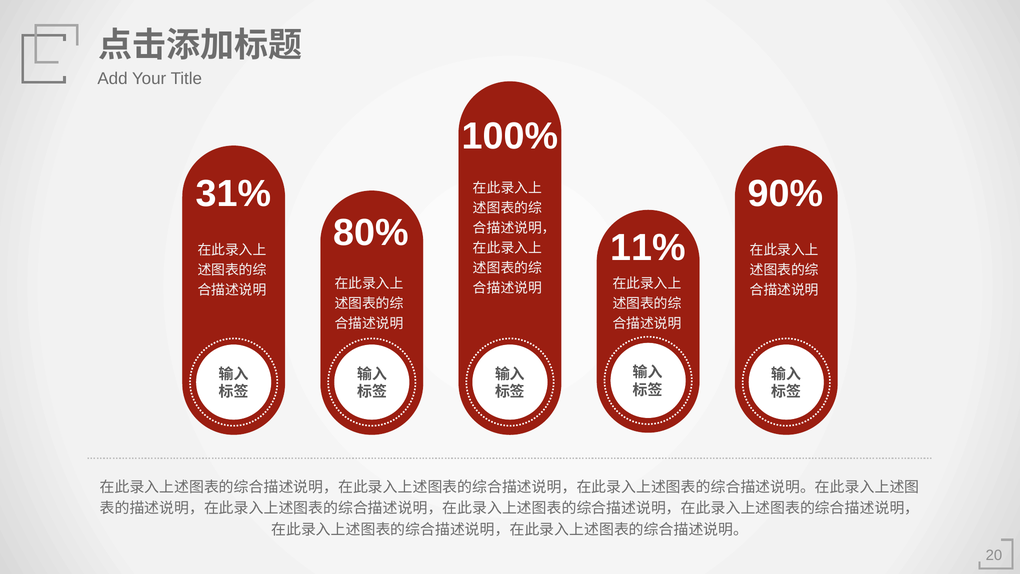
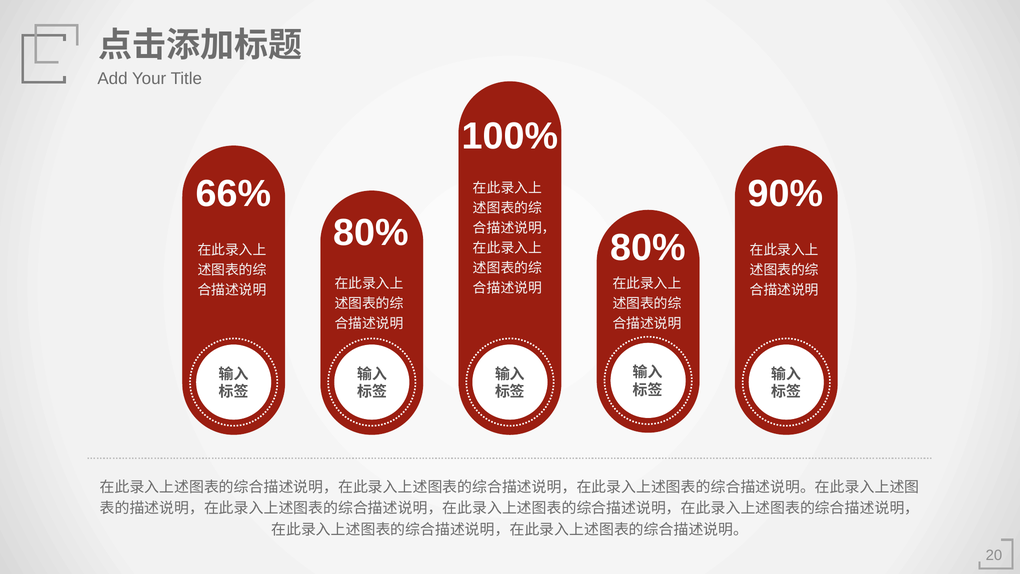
31%: 31% -> 66%
11% at (648, 248): 11% -> 80%
